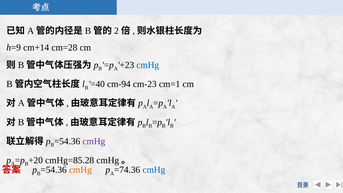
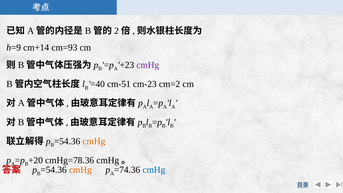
cm=28: cm=28 -> cm=93
cmHg at (148, 65) colour: blue -> purple
cm-94: cm-94 -> cm-51
cm=1: cm=1 -> cm=2
cmHg at (94, 141) colour: purple -> orange
cmHg=85.28: cmHg=85.28 -> cmHg=78.36
